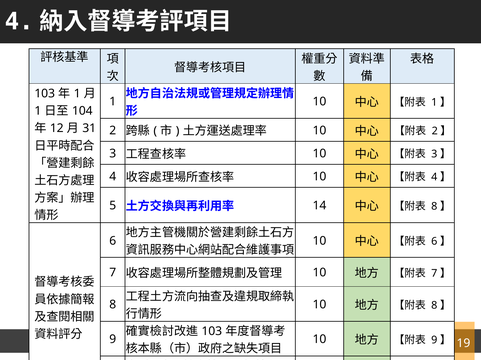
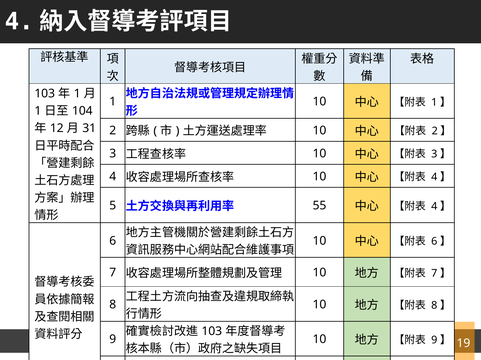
14: 14 -> 55
8 at (434, 207): 8 -> 4
